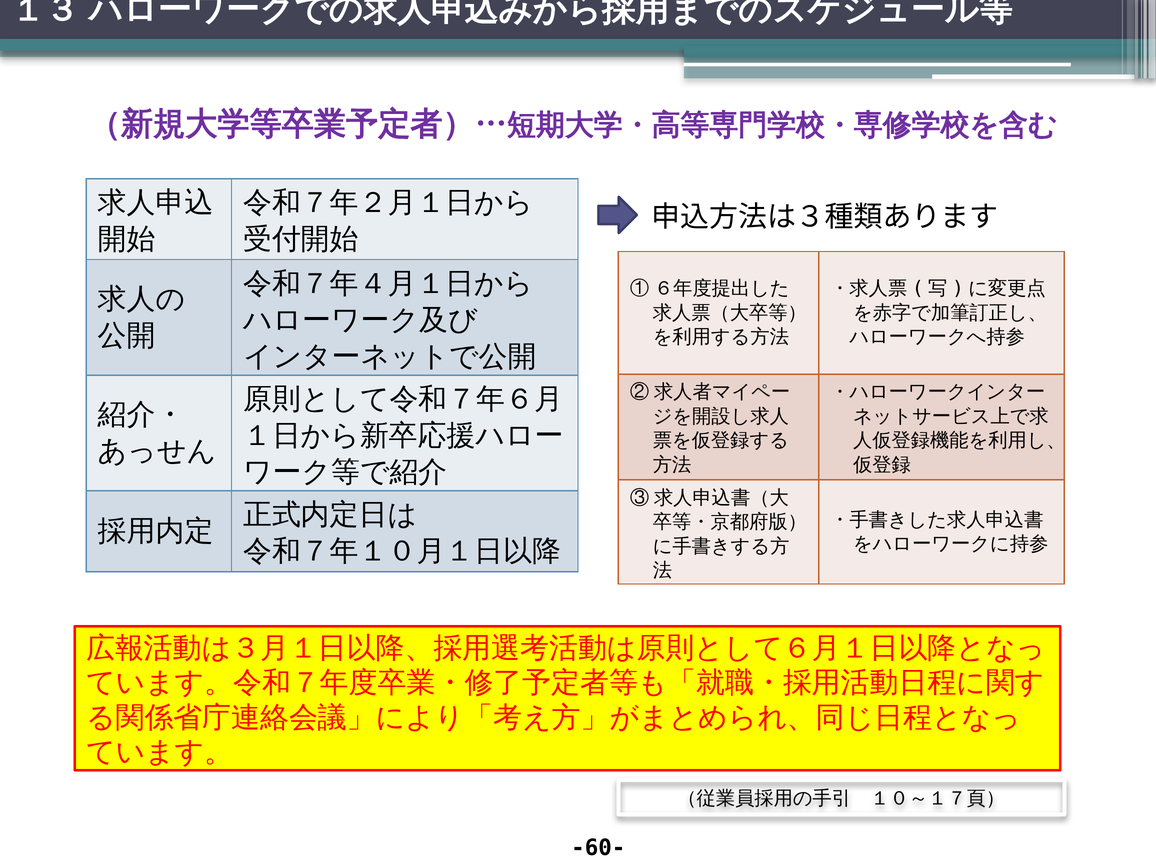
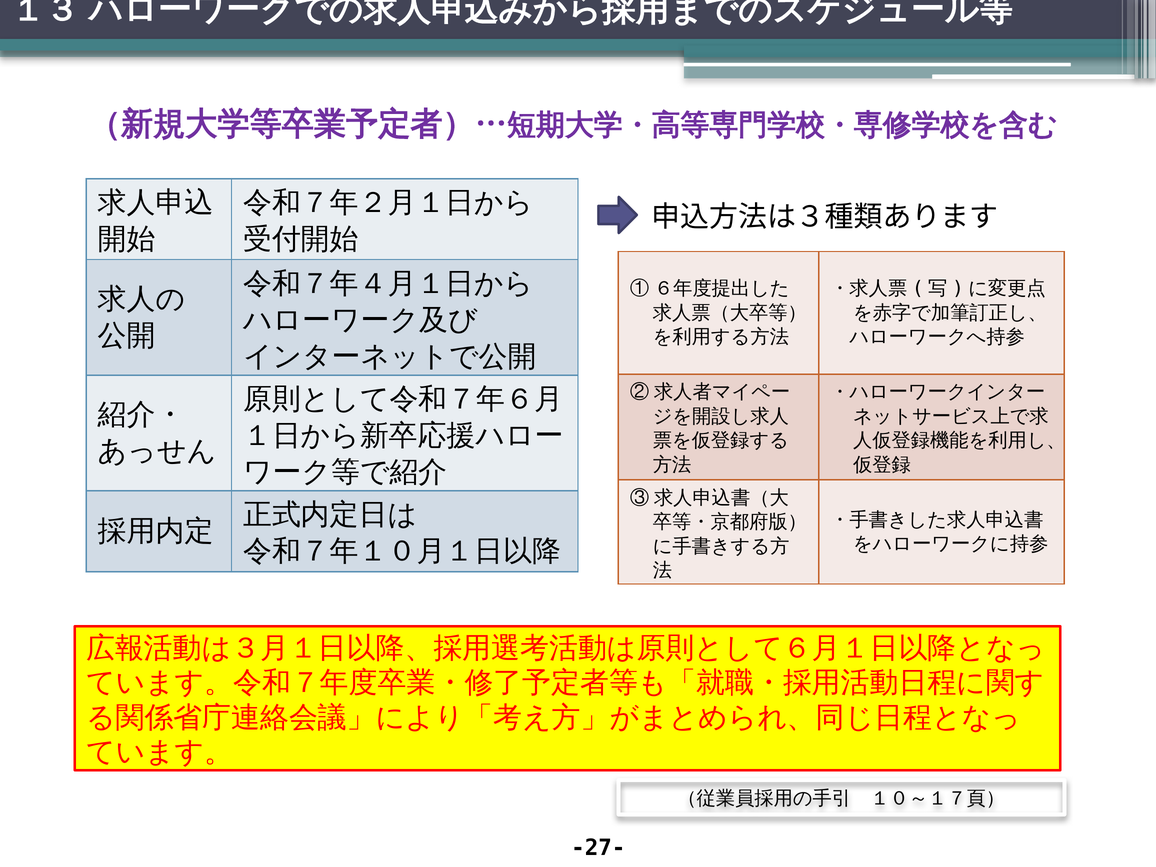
-60-: -60- -> -27-
